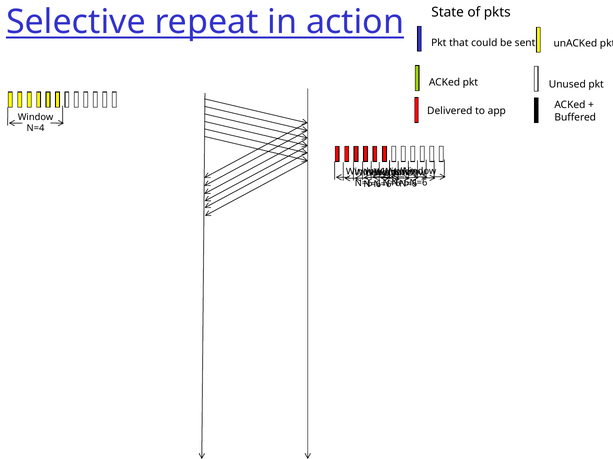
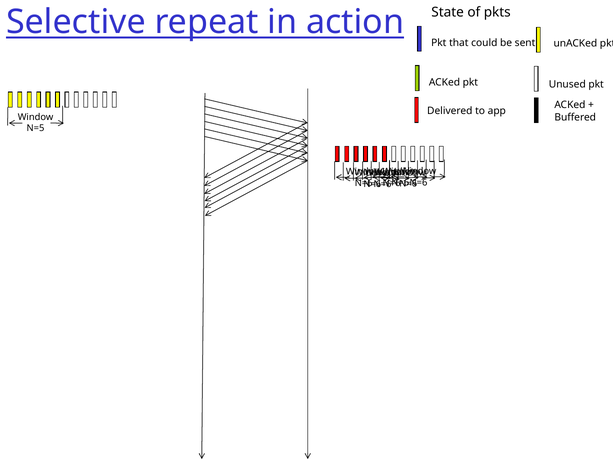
N=4: N=4 -> N=5
